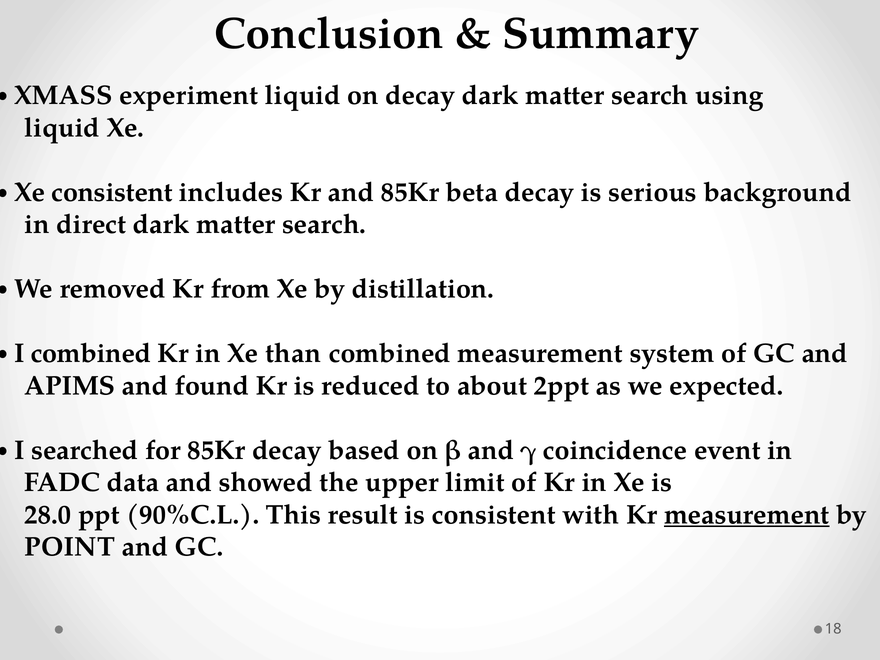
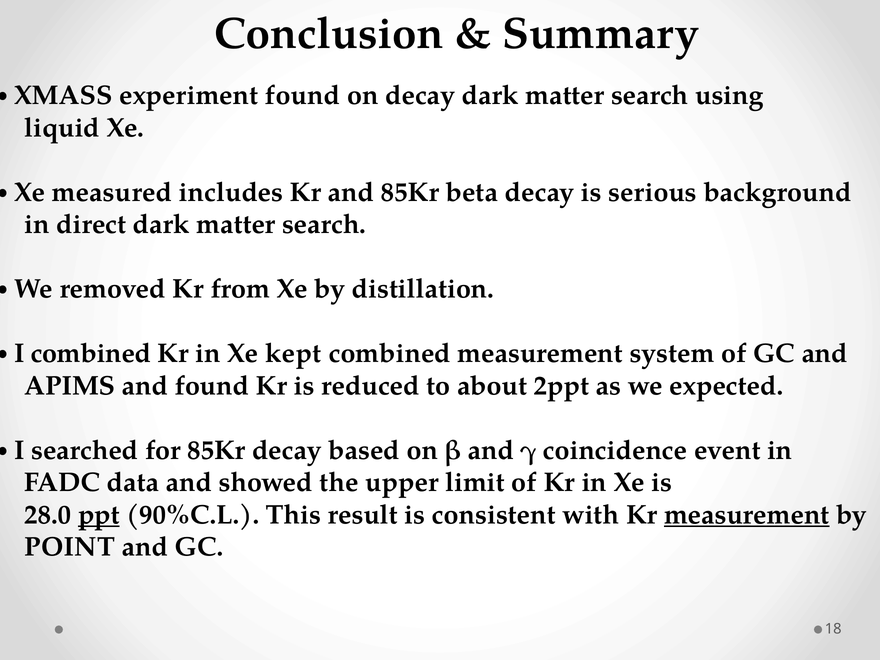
experiment liquid: liquid -> found
Xe consistent: consistent -> measured
than: than -> kept
ppt underline: none -> present
